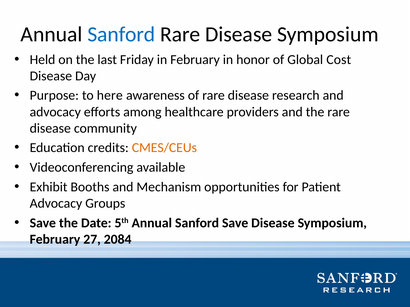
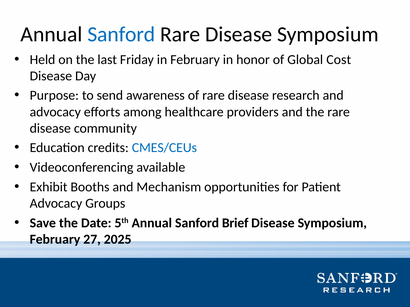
here: here -> send
CMES/CEUs colour: orange -> blue
Sanford Save: Save -> Brief
2084: 2084 -> 2025
